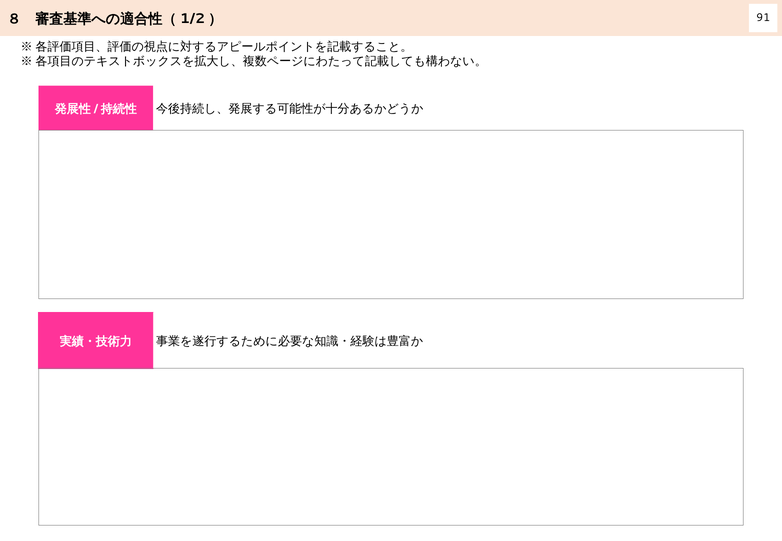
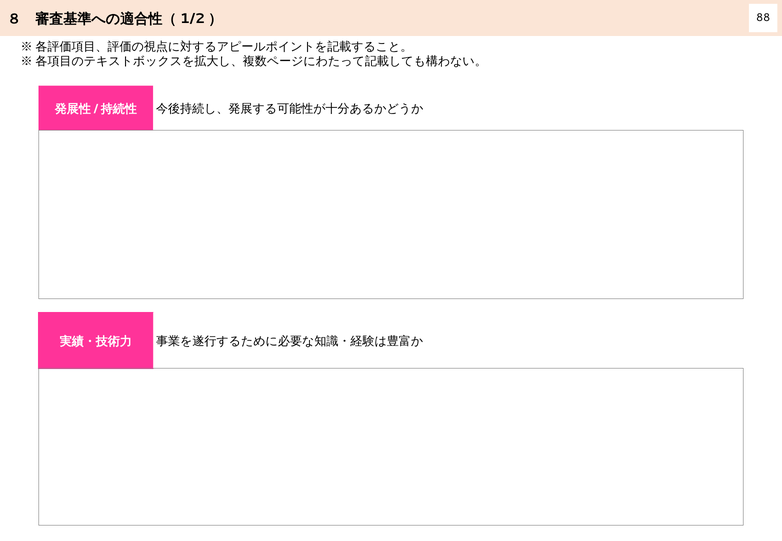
91: 91 -> 88
